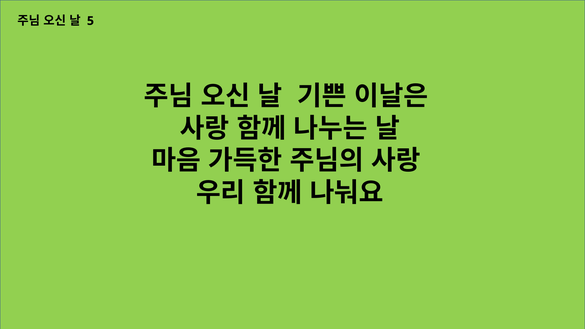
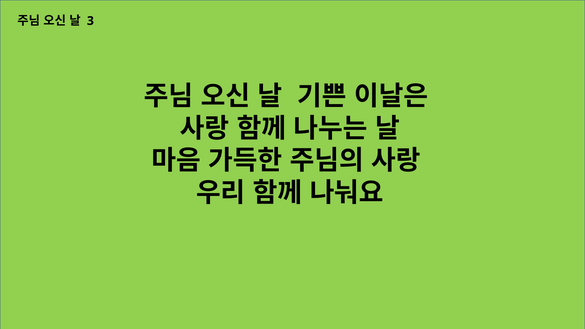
5: 5 -> 3
